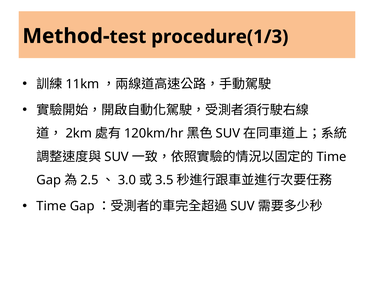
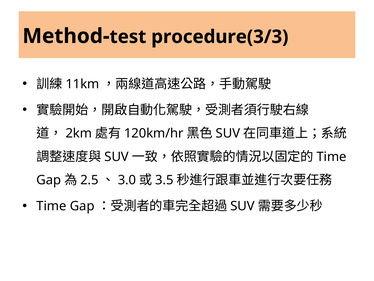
procedure(1/3: procedure(1/3 -> procedure(3/3
